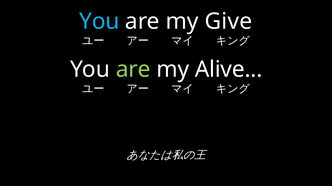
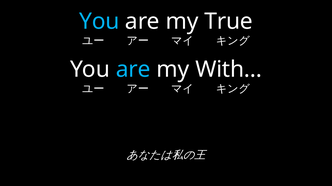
Give: Give -> True
are at (133, 70) colour: light green -> light blue
Alive: Alive -> With
